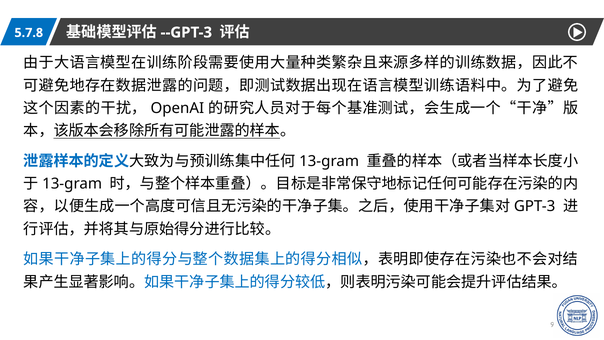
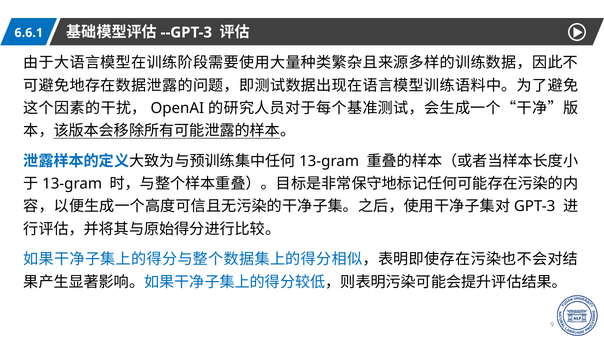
5.7.8: 5.7.8 -> 6.6.1
